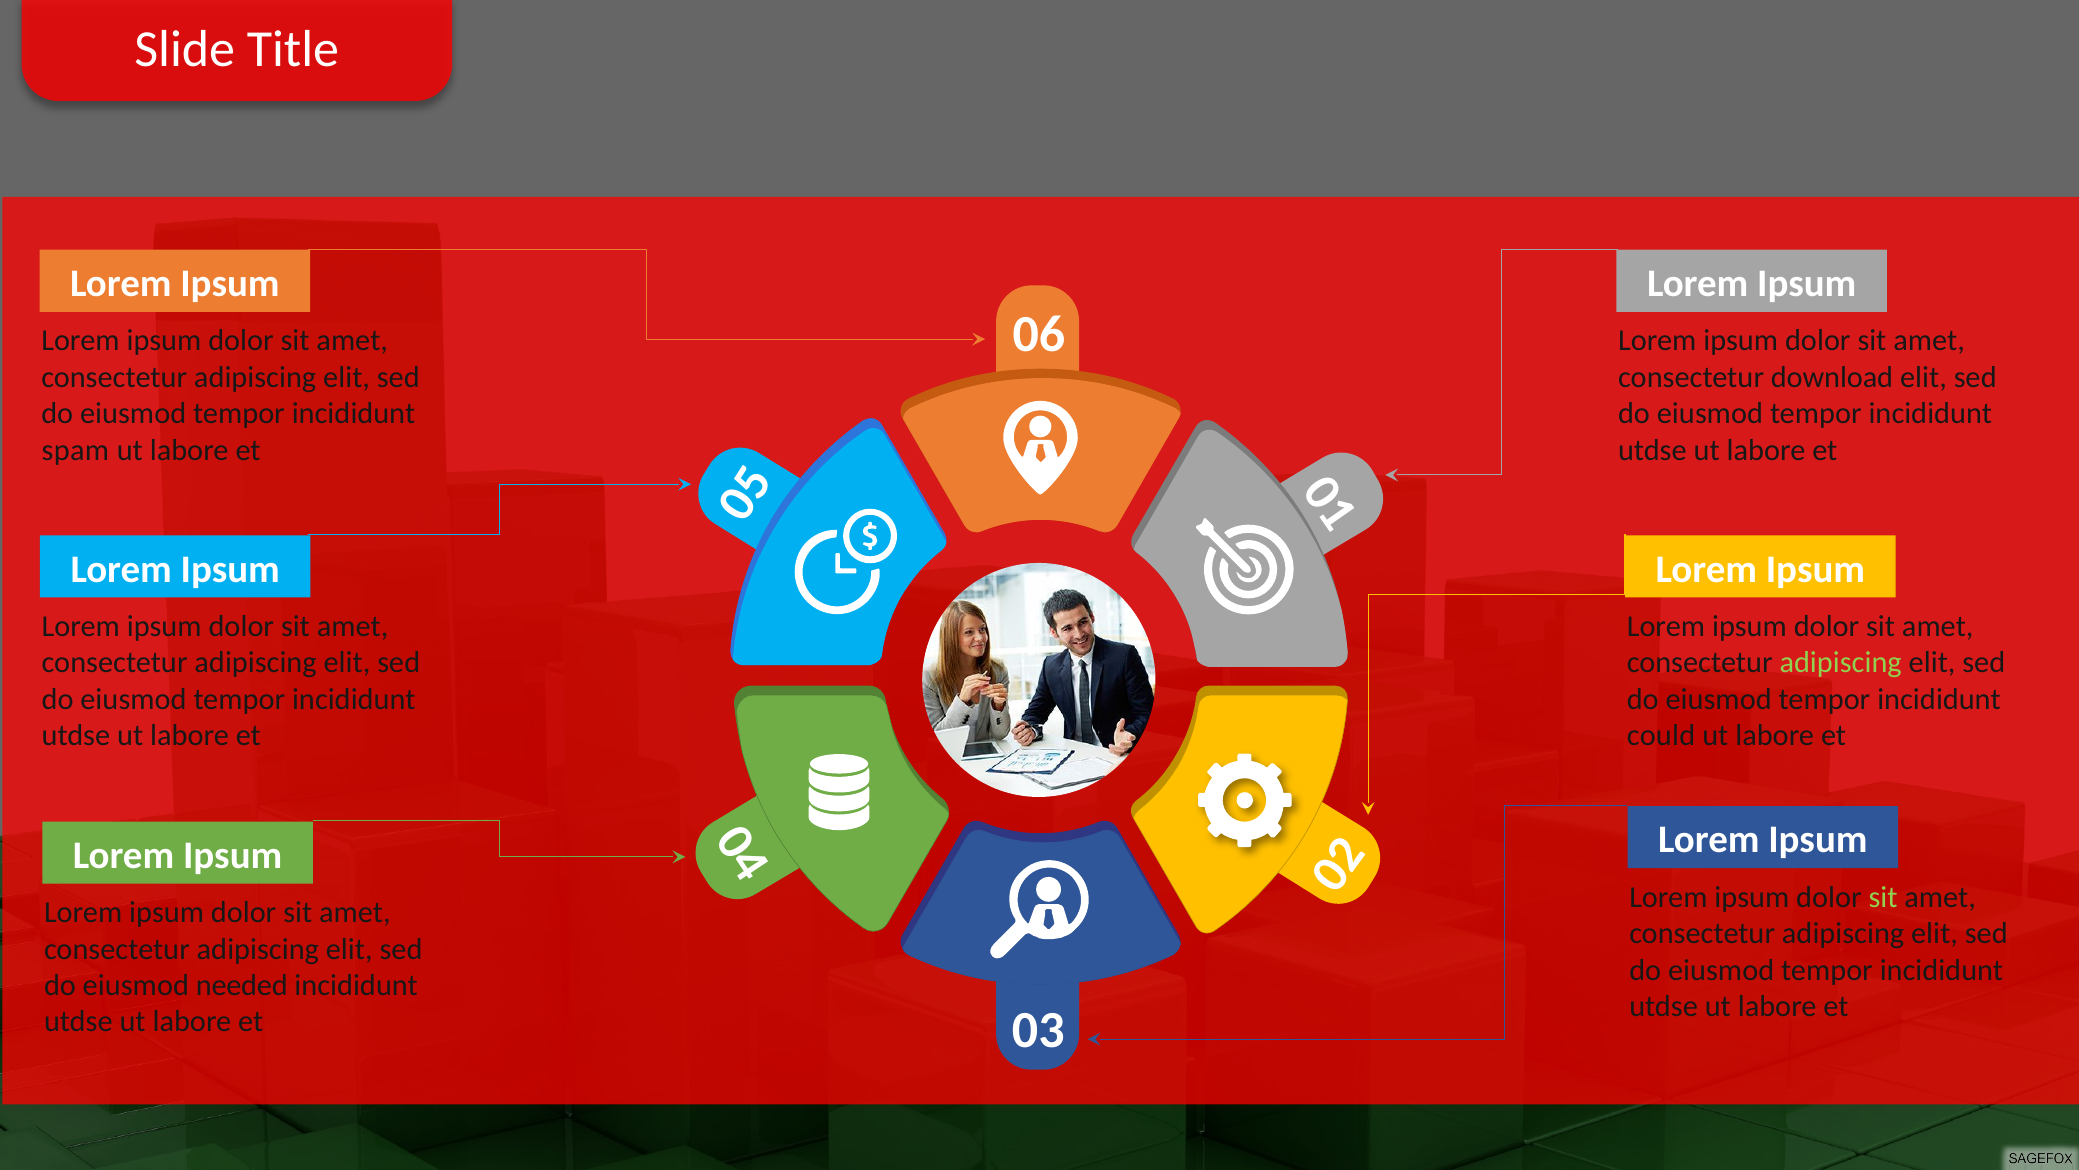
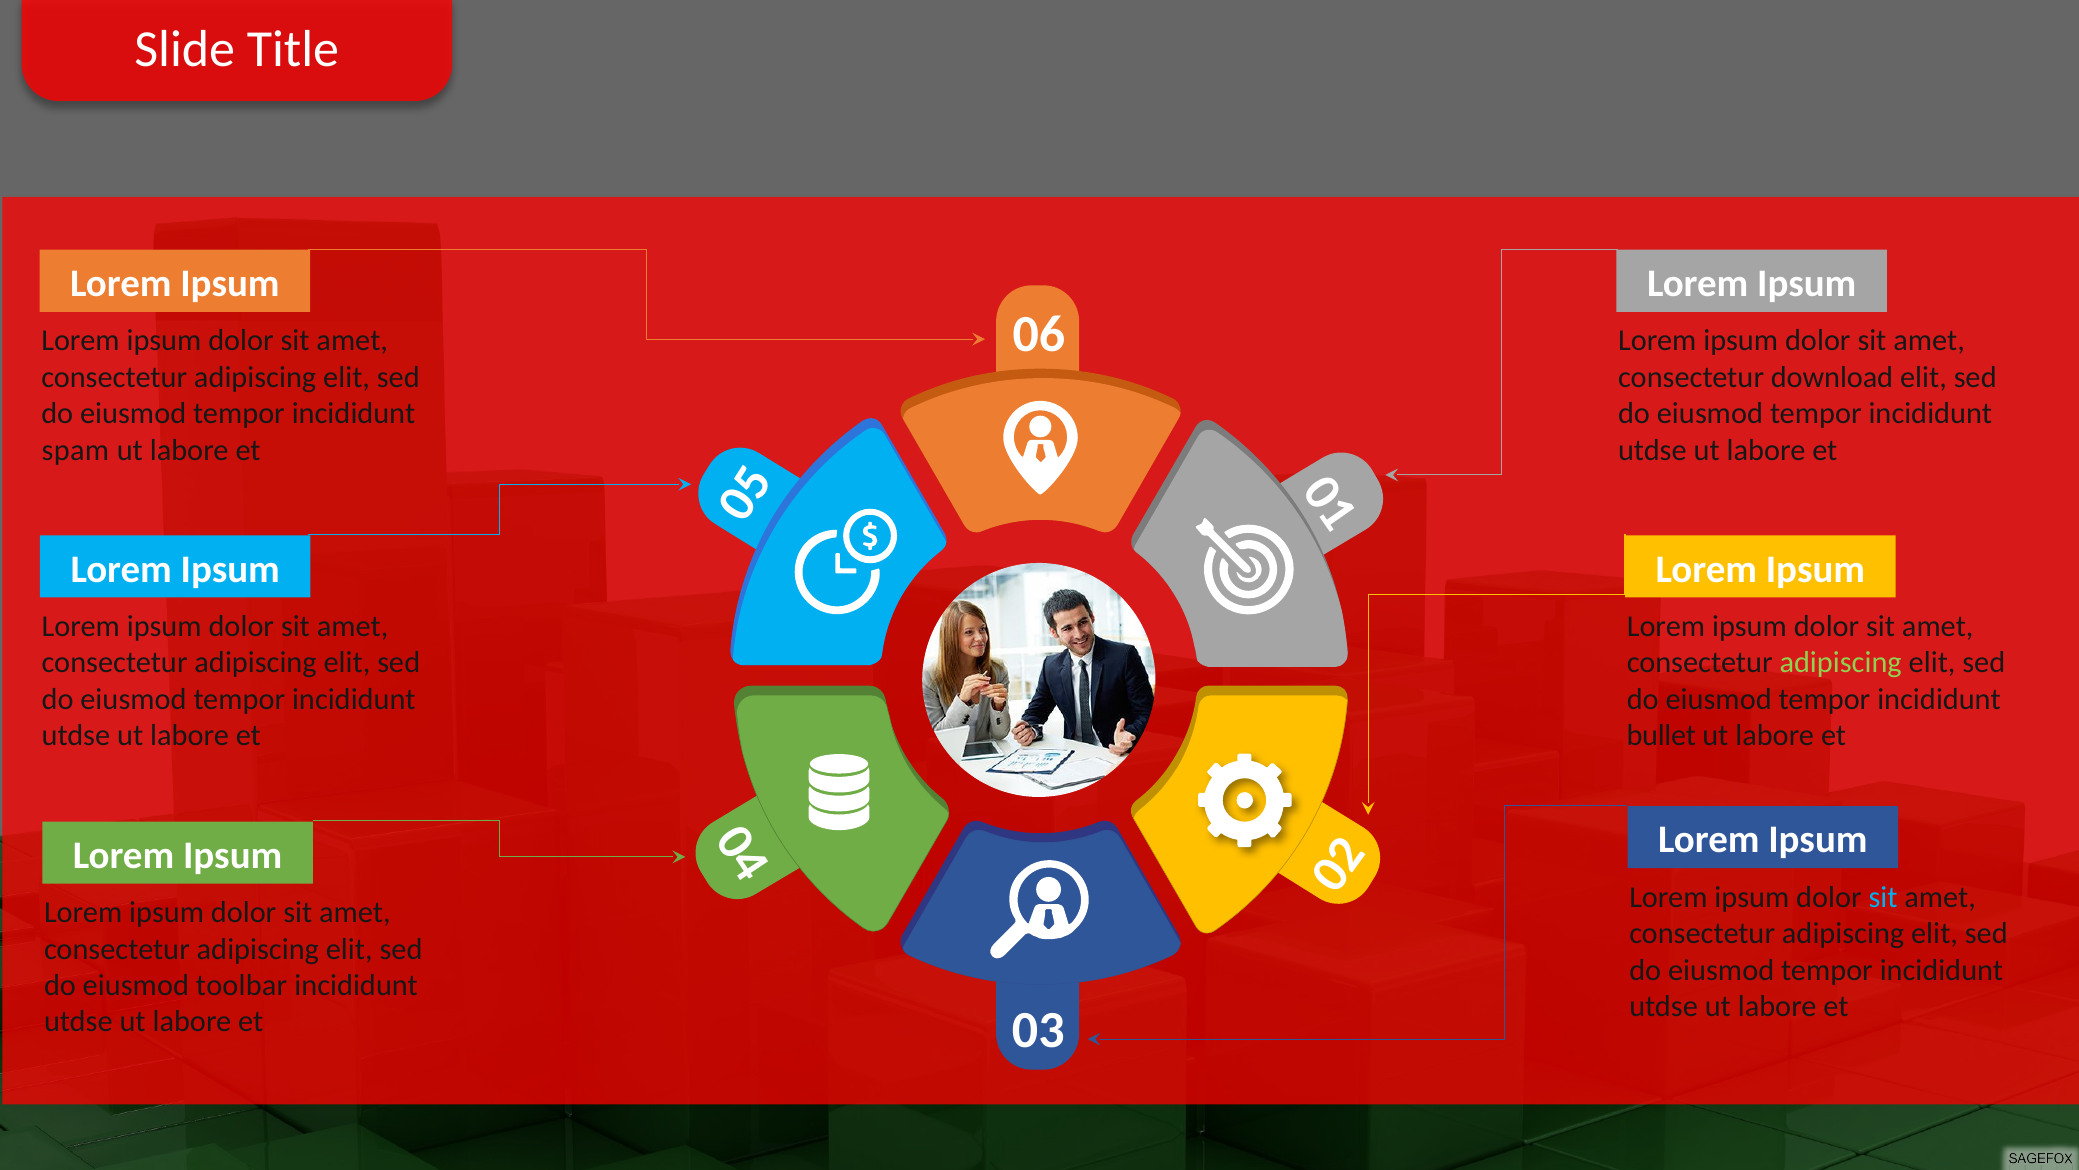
could: could -> bullet
sit at (1883, 897) colour: light green -> light blue
needed: needed -> toolbar
